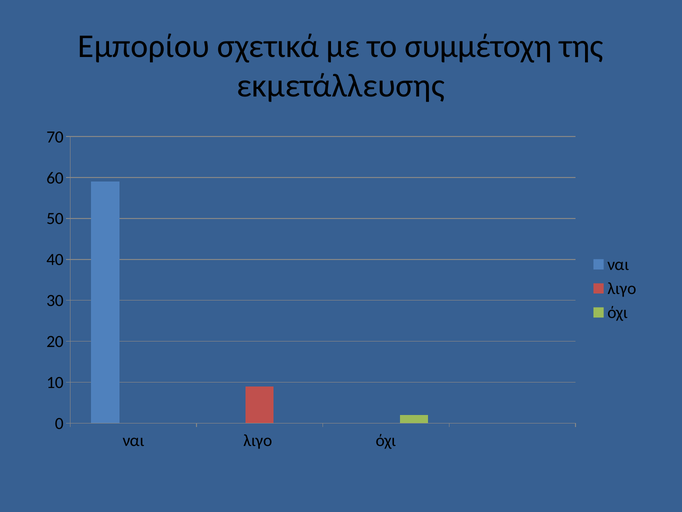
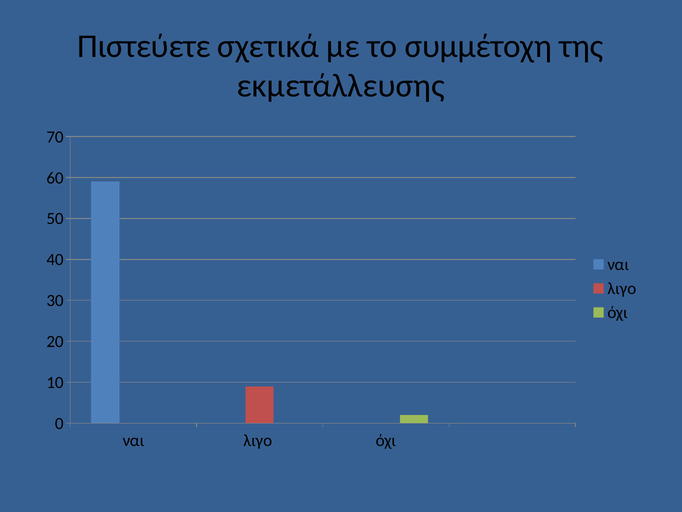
Εμπορίου: Εμπορίου -> Πιστεύετε
